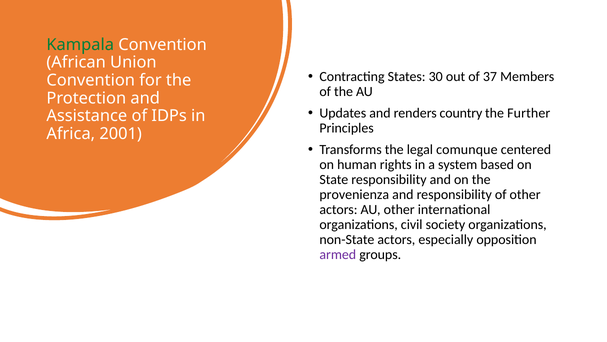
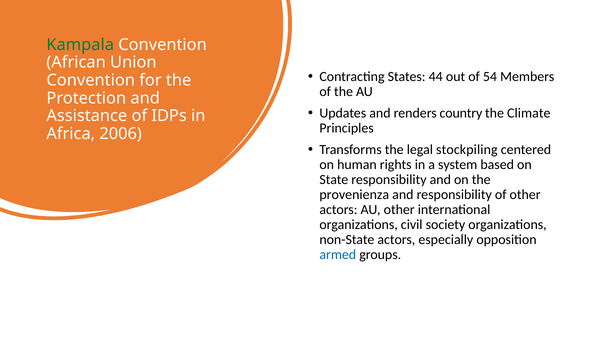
30: 30 -> 44
37: 37 -> 54
Further: Further -> Climate
2001: 2001 -> 2006
comunque: comunque -> stockpiling
armed colour: purple -> blue
